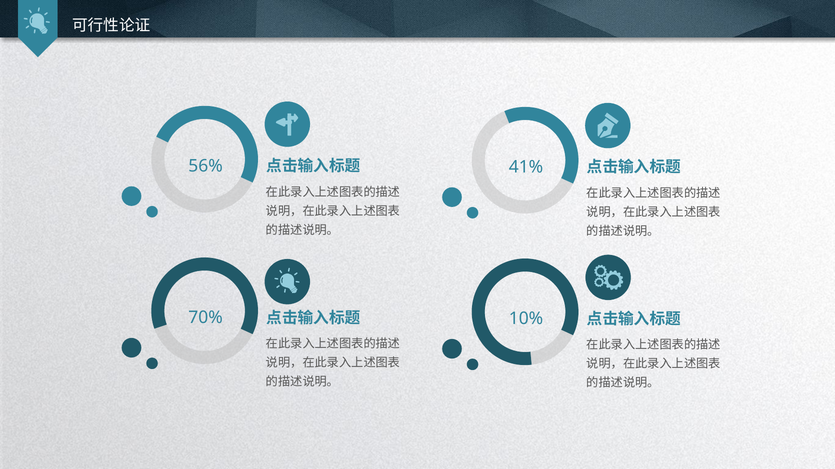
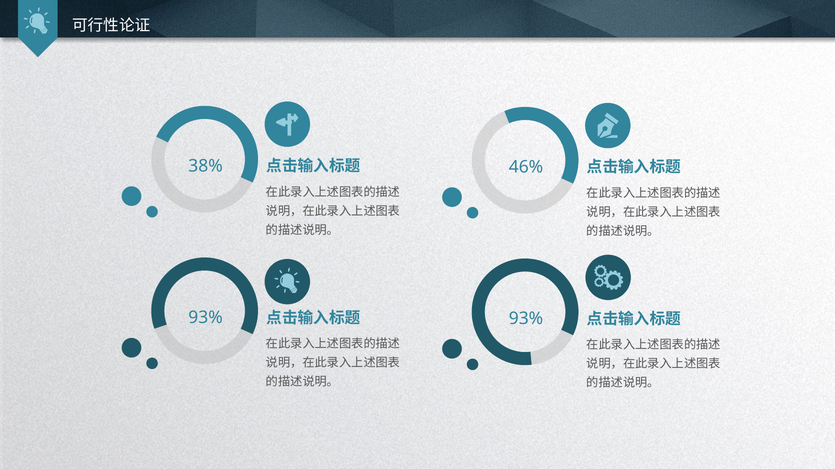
56%: 56% -> 38%
41%: 41% -> 46%
70% at (206, 318): 70% -> 93%
10% at (526, 319): 10% -> 93%
